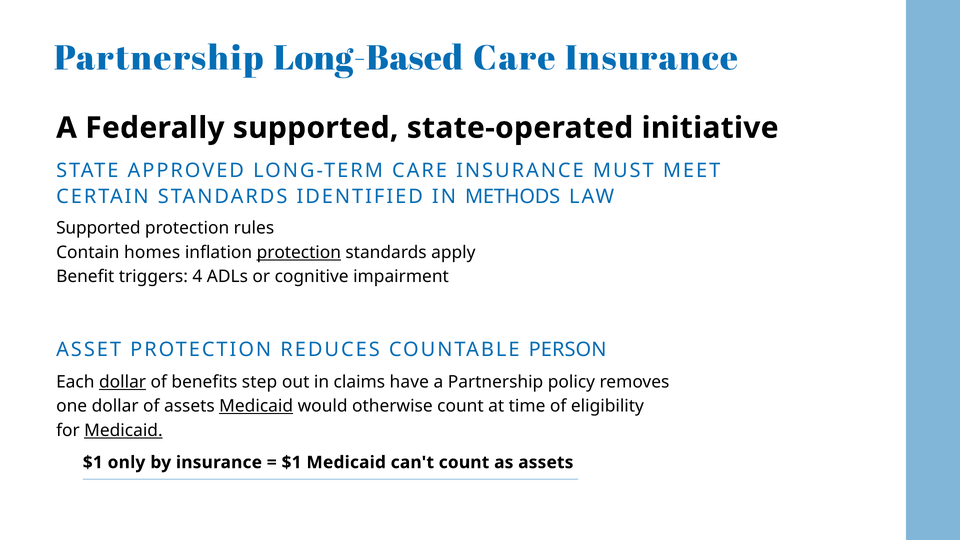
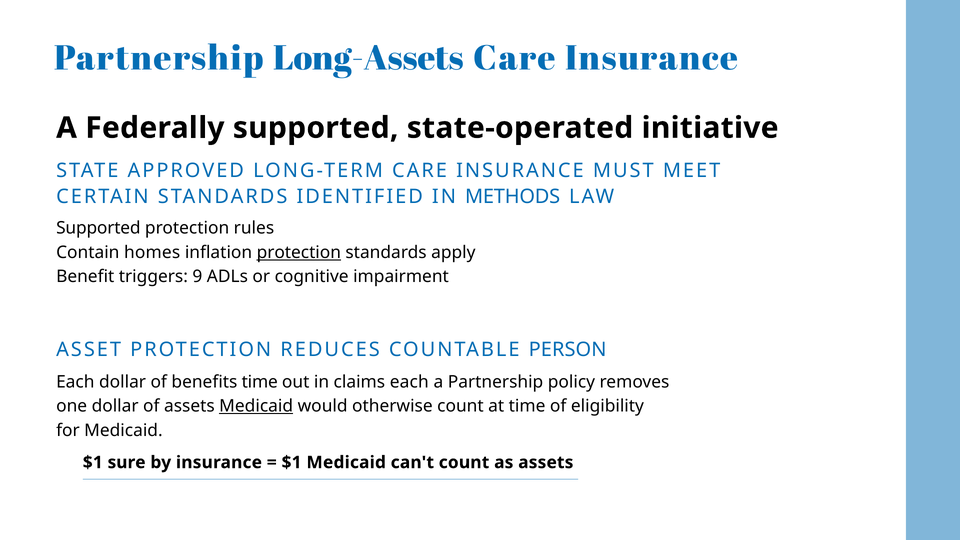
Long-Based: Long-Based -> Long-Assets
4: 4 -> 9
dollar at (123, 382) underline: present -> none
benefits step: step -> time
claims have: have -> each
Medicaid at (123, 430) underline: present -> none
only: only -> sure
